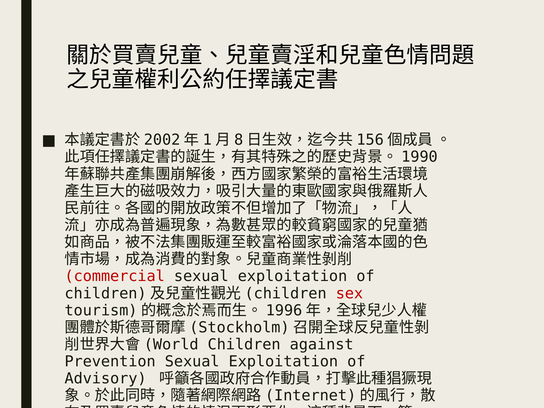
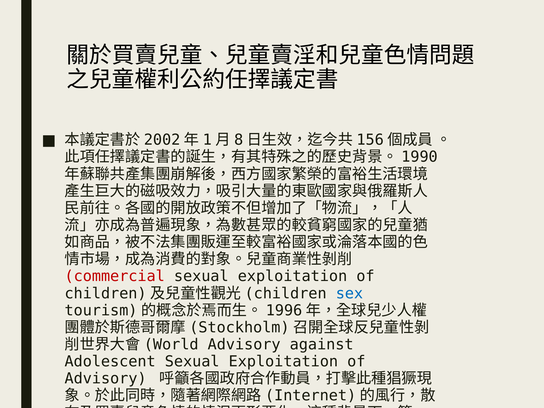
sex colour: red -> blue
Children at (244, 344): Children -> Advisory
Prevention: Prevention -> Adolescent
